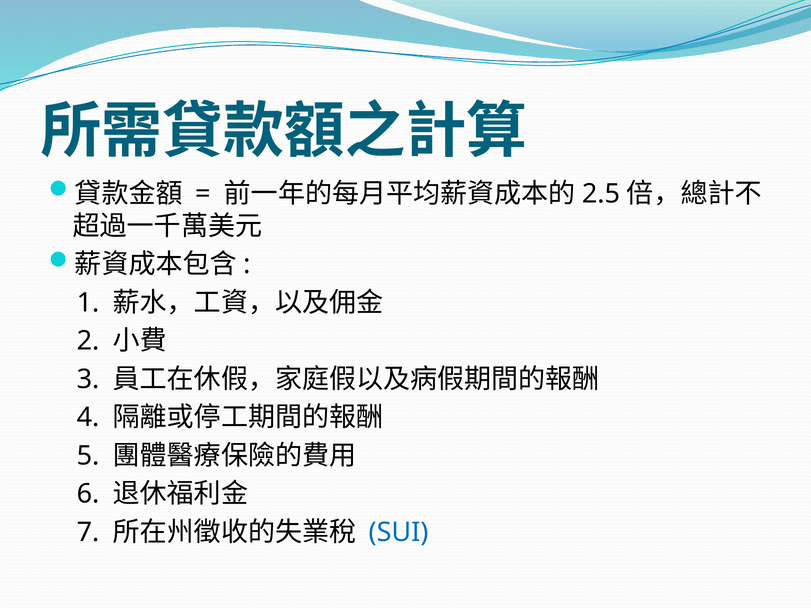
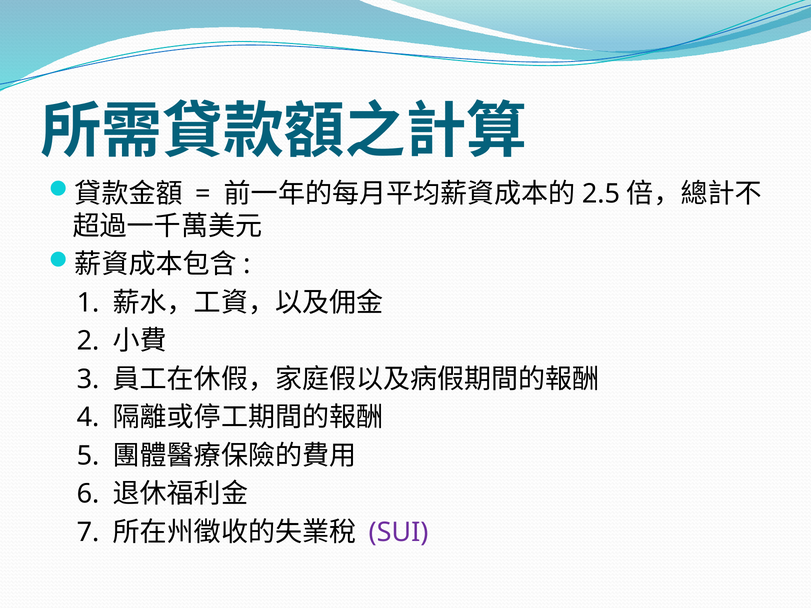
SUI colour: blue -> purple
